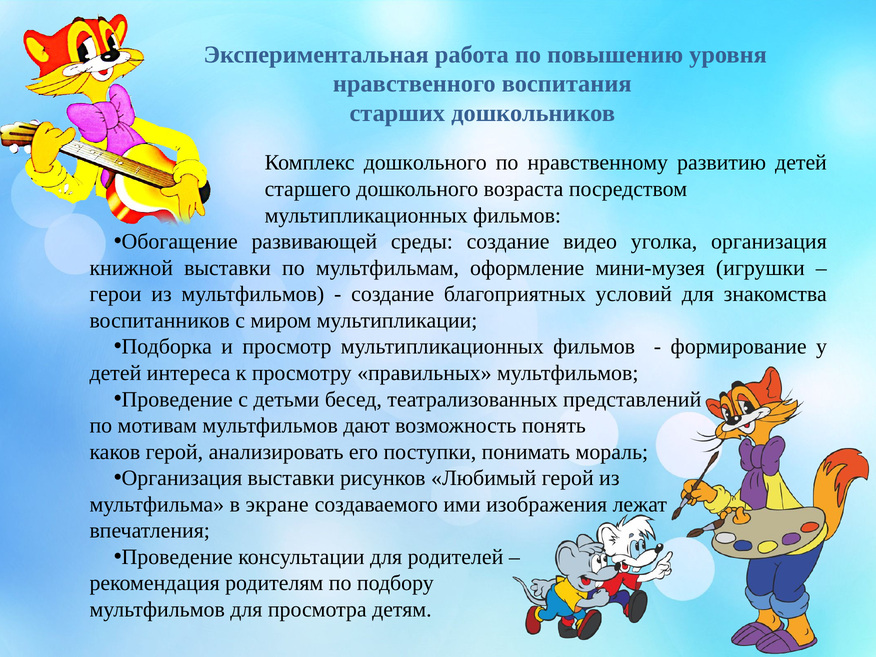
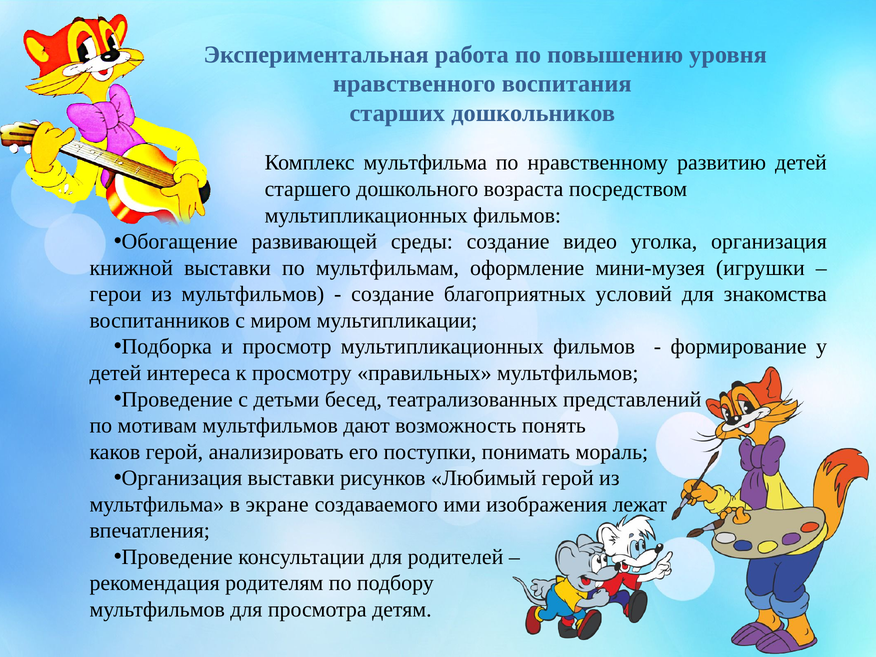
Комплекс дошкольного: дошкольного -> мультфильма
